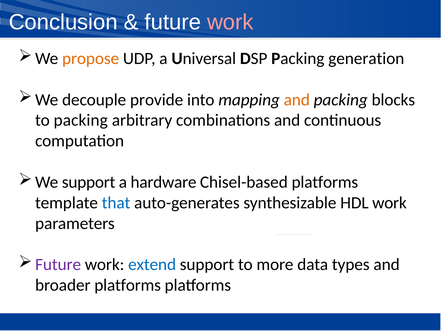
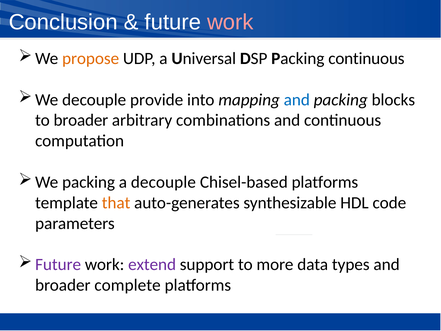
Packing generation: generation -> continuous
and at (297, 100) colour: orange -> blue
to packing: packing -> broader
We support: support -> packing
a hardware: hardware -> decouple
that colour: blue -> orange
HDL work: work -> code
extend colour: blue -> purple
broader platforms: platforms -> complete
